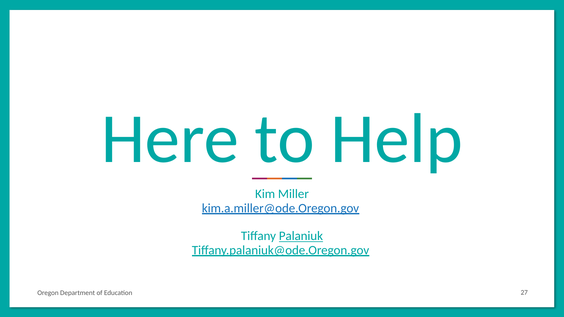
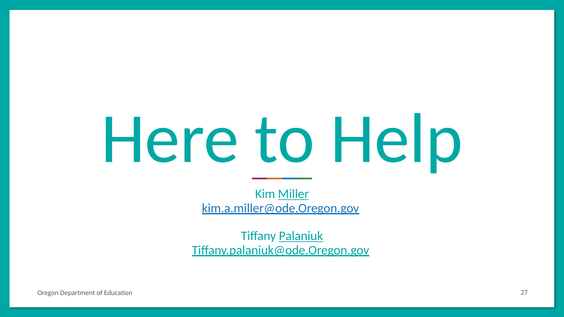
Miller underline: none -> present
